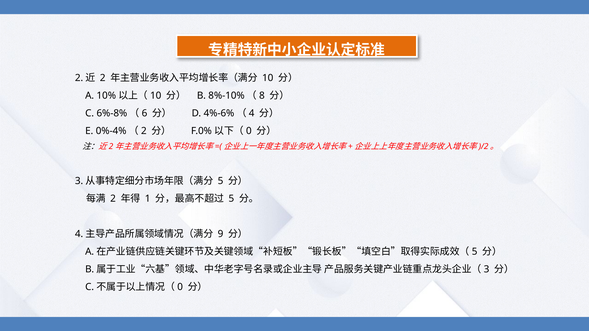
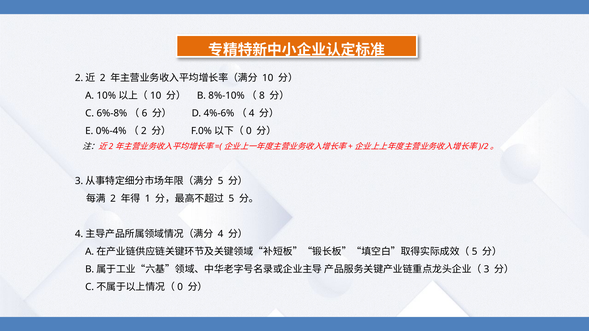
9: 9 -> 4
